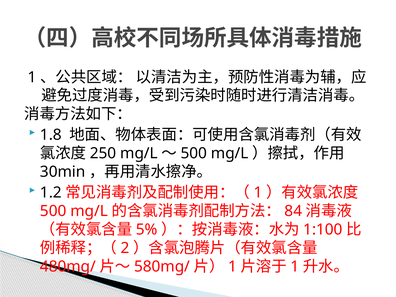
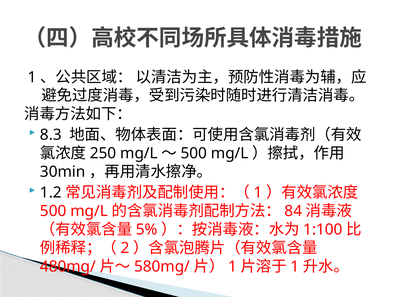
1.8: 1.8 -> 8.3
